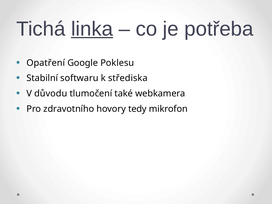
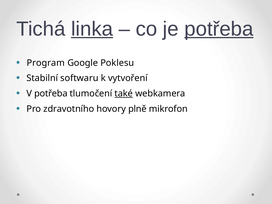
potřeba at (219, 29) underline: none -> present
Opatření: Opatření -> Program
střediska: střediska -> vytvoření
V důvodu: důvodu -> potřeba
také underline: none -> present
tedy: tedy -> plně
